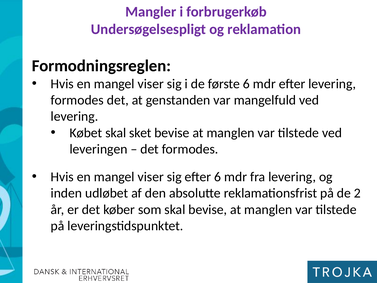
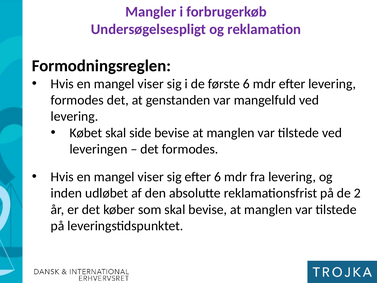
sket: sket -> side
